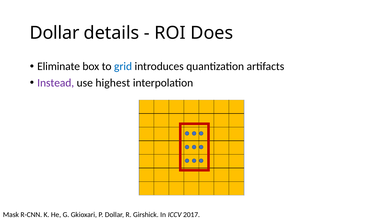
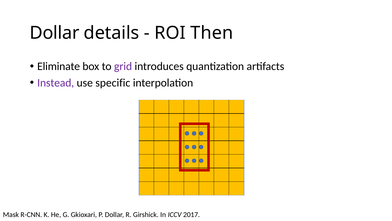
Does: Does -> Then
grid colour: blue -> purple
highest: highest -> specific
